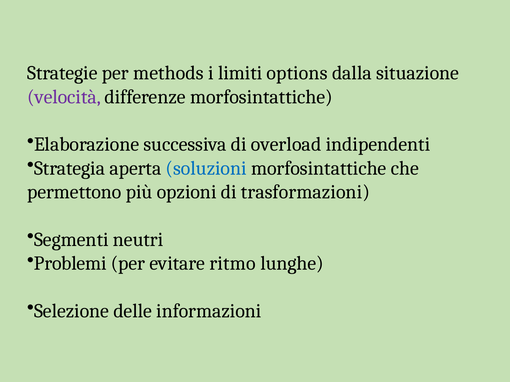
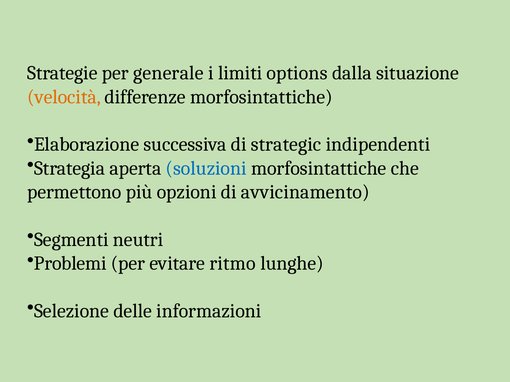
methods: methods -> generale
velocità colour: purple -> orange
overload: overload -> strategic
trasformazioni: trasformazioni -> avvicinamento
